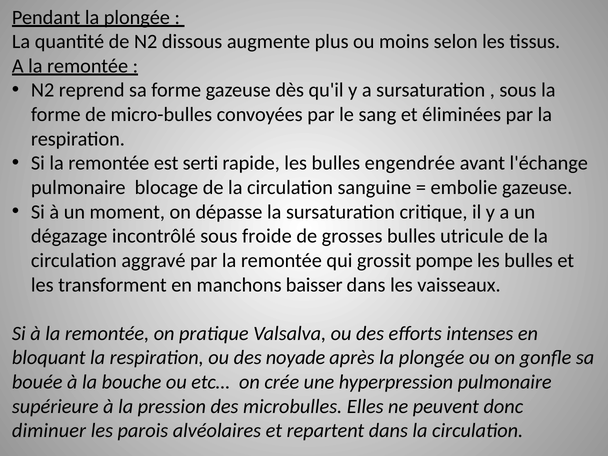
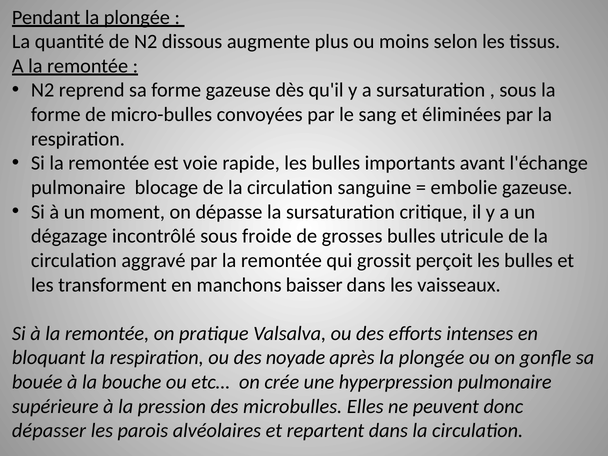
serti: serti -> voie
engendrée: engendrée -> importants
pompe: pompe -> perçoit
diminuer: diminuer -> dépasser
